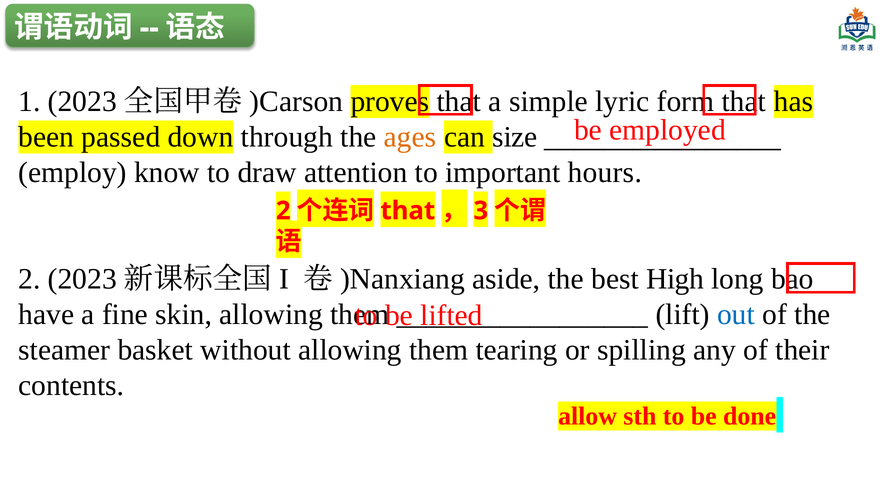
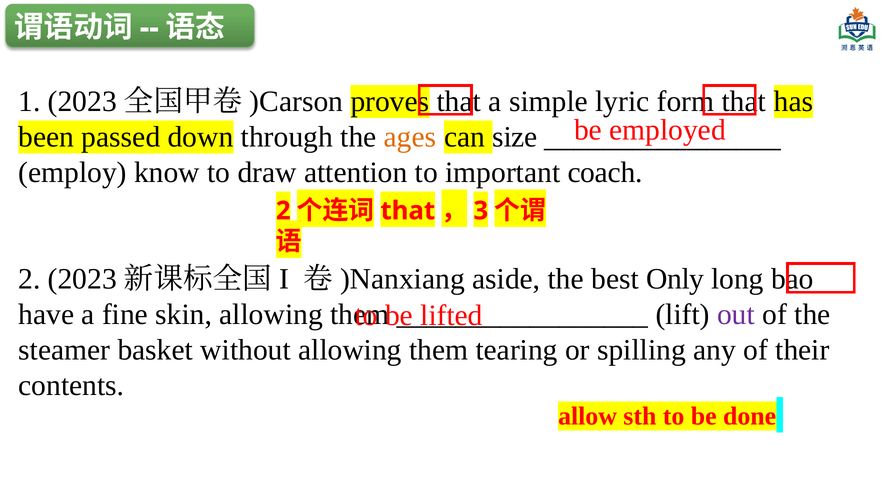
hours: hours -> coach
High: High -> Only
out colour: blue -> purple
